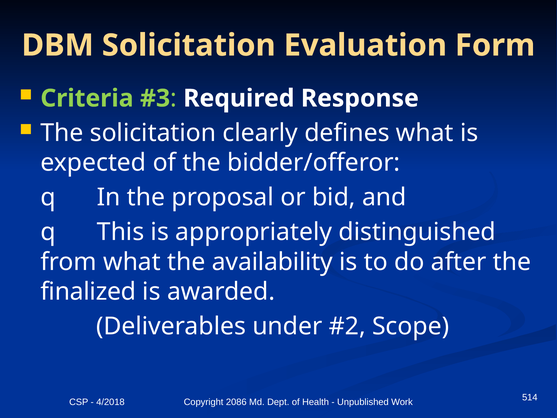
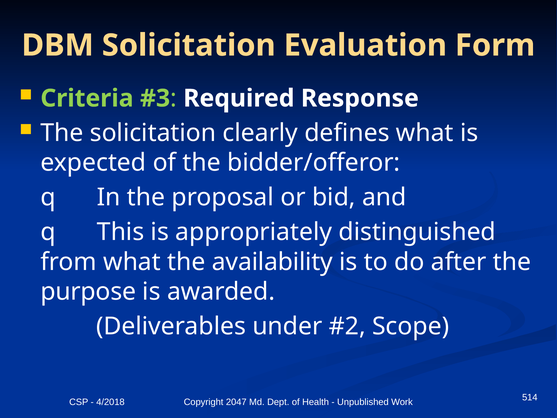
finalized: finalized -> purpose
2086: 2086 -> 2047
